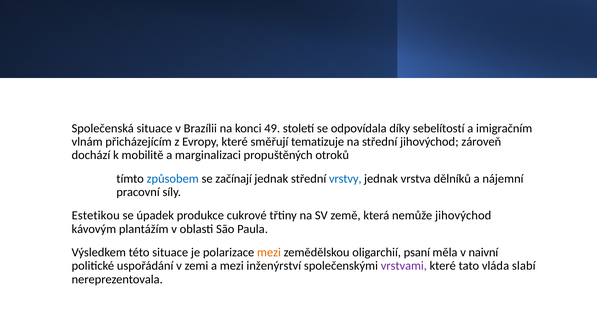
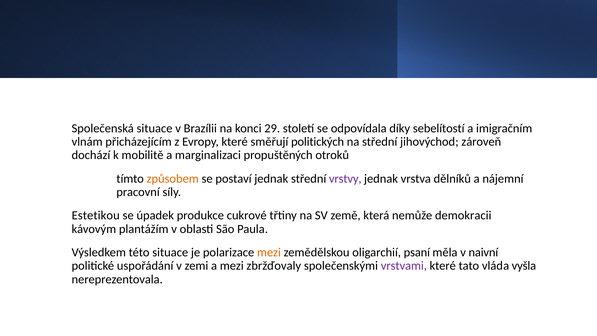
49: 49 -> 29
tematizuje: tematizuje -> politických
způsobem colour: blue -> orange
začínají: začínají -> postaví
vrstvy colour: blue -> purple
nemůže jihovýchod: jihovýchod -> demokracii
inženýrství: inženýrství -> zbržďovaly
slabí: slabí -> vyšla
